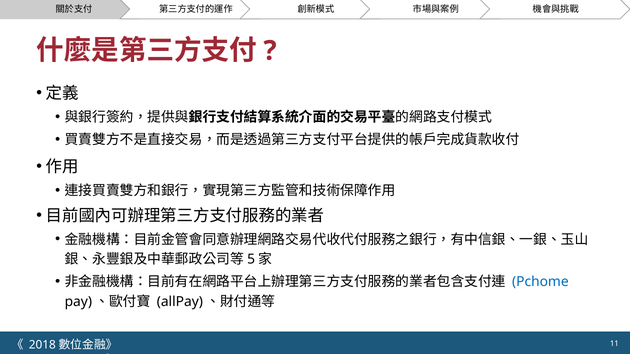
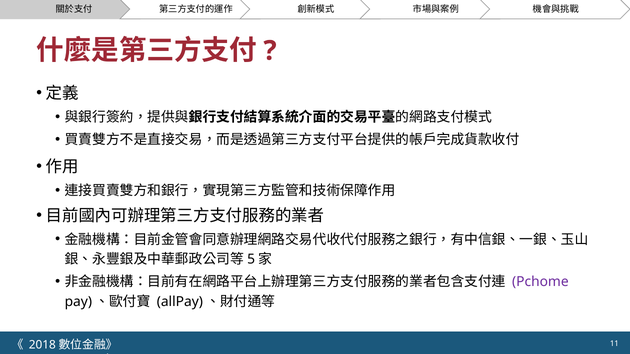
Pchome colour: blue -> purple
